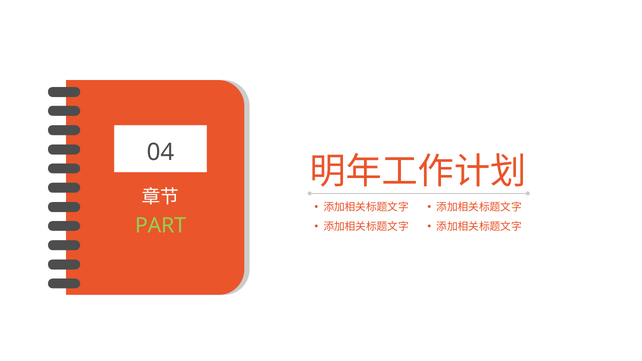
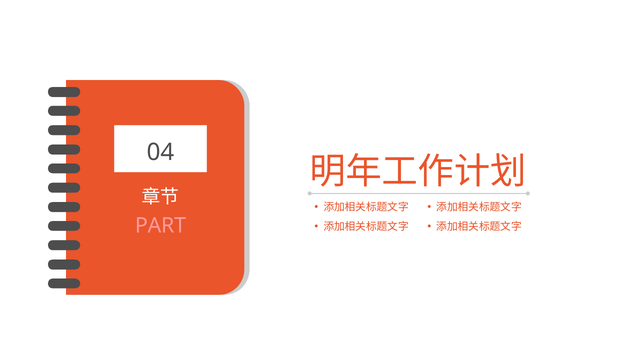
PART colour: light green -> pink
